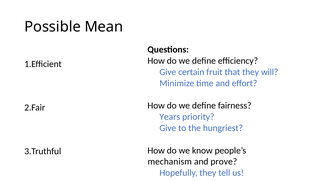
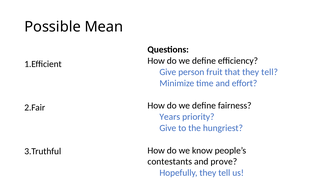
certain: certain -> person
that they will: will -> tell
mechanism: mechanism -> contestants
